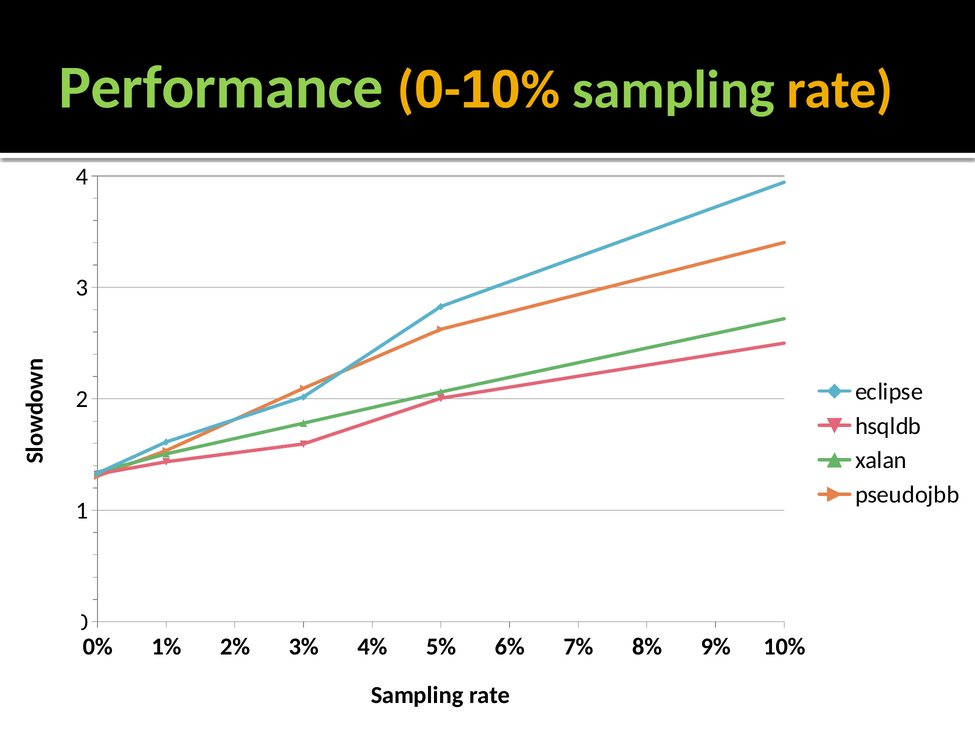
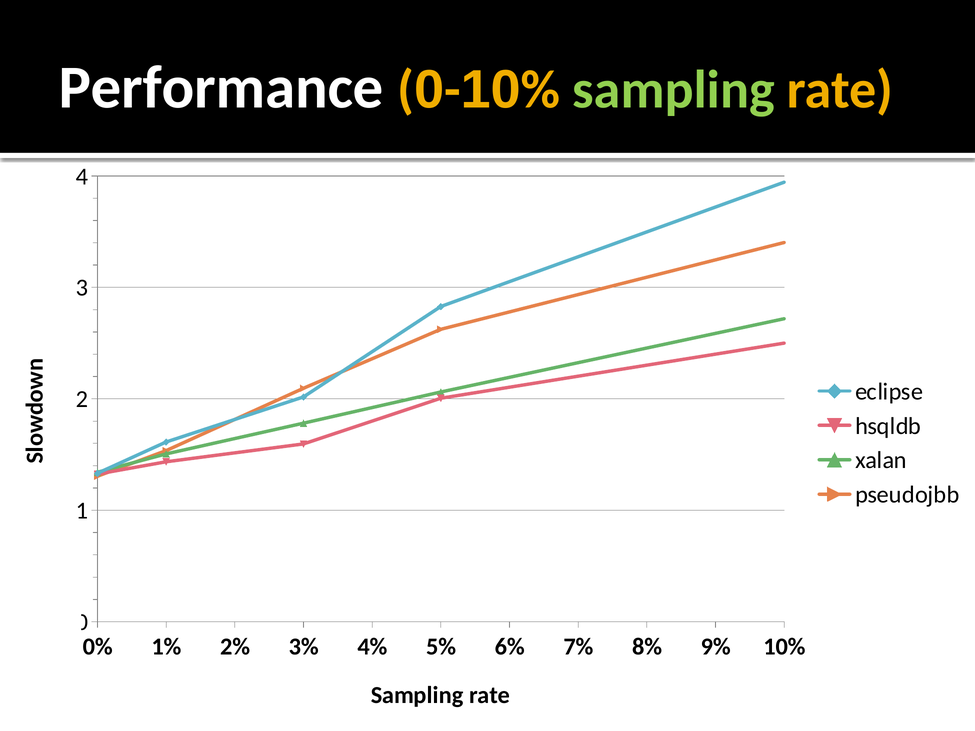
Performance colour: light green -> white
